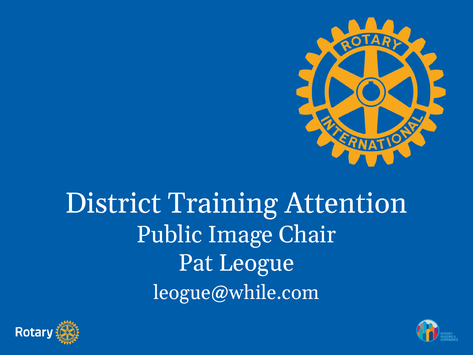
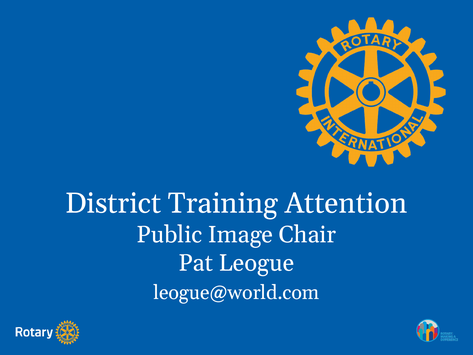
leogue@while.com: leogue@while.com -> leogue@world.com
